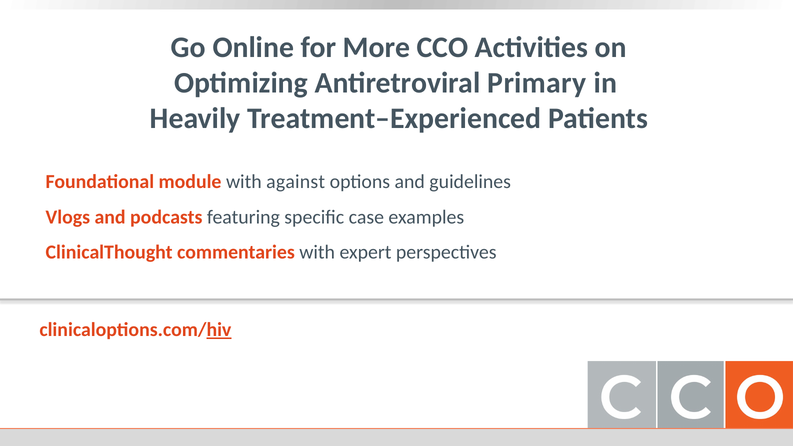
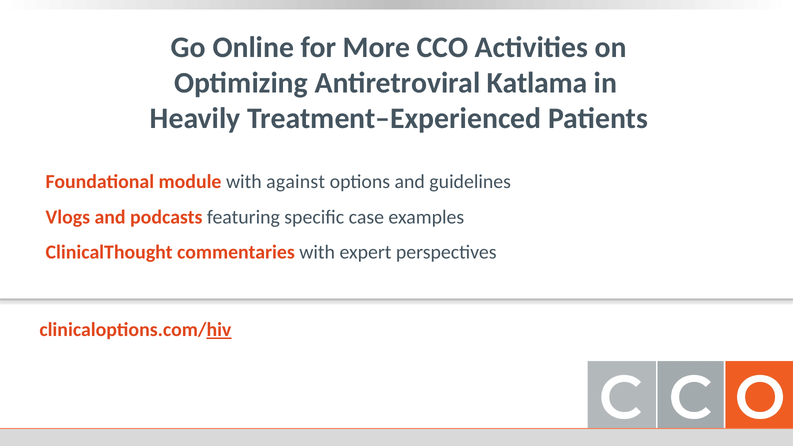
Primary: Primary -> Katlama
